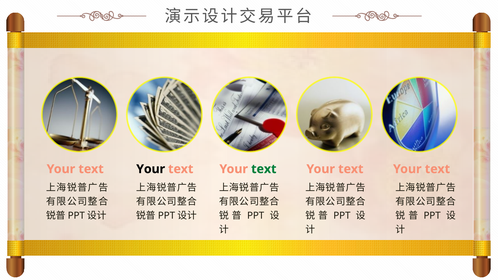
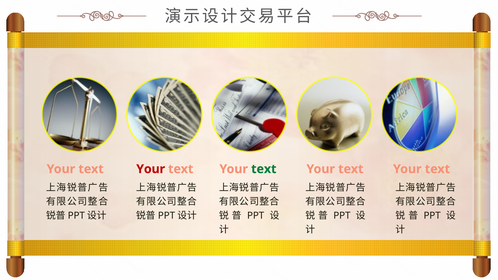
Your at (151, 169) colour: black -> red
